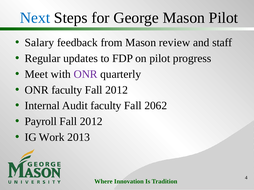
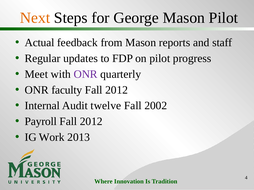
Next colour: blue -> orange
Salary: Salary -> Actual
review: review -> reports
Audit faculty: faculty -> twelve
2062: 2062 -> 2002
